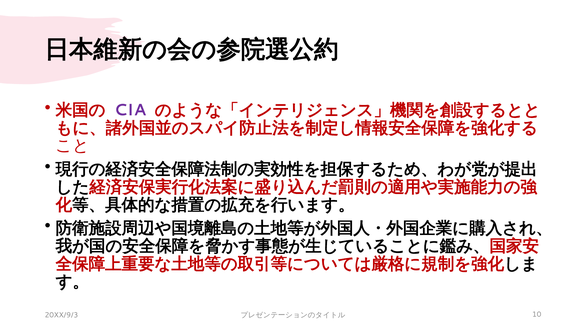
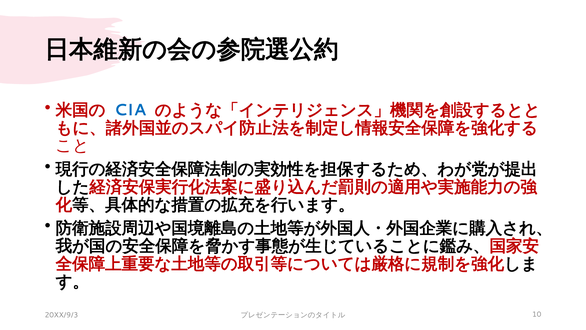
CIA colour: purple -> blue
